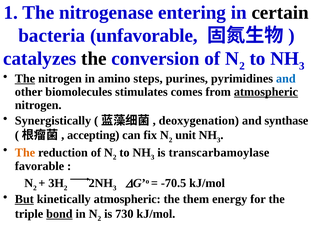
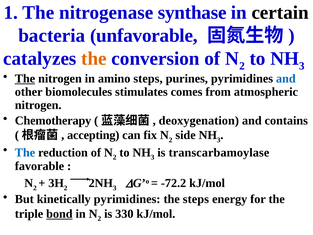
entering: entering -> synthase
the at (94, 59) colour: black -> orange
atmospheric at (266, 92) underline: present -> none
Synergistically: Synergistically -> Chemotherapy
synthase: synthase -> contains
unit: unit -> side
The at (25, 152) colour: orange -> blue
-70.5: -70.5 -> -72.2
But underline: present -> none
kinetically atmospheric: atmospheric -> pyrimidines
the them: them -> steps
730: 730 -> 330
